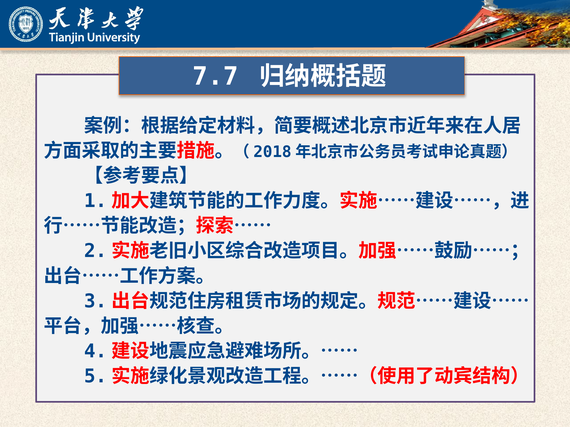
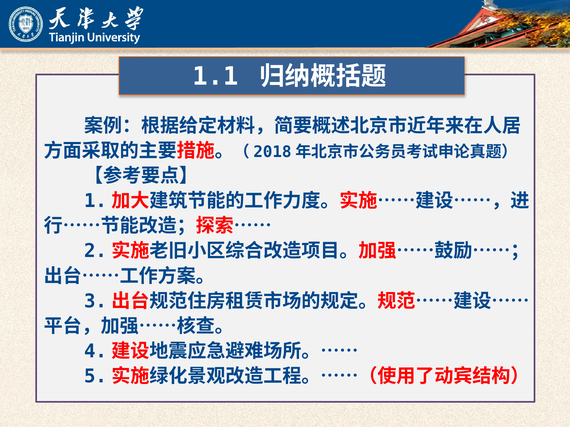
7.7: 7.7 -> 1.1
